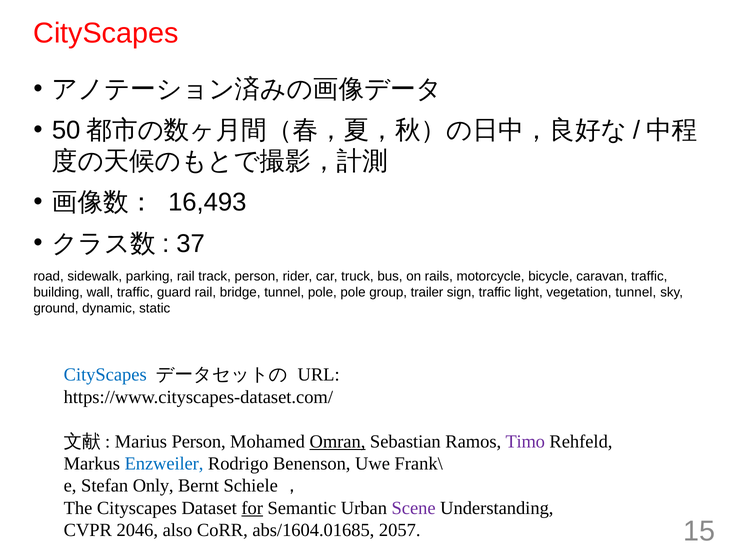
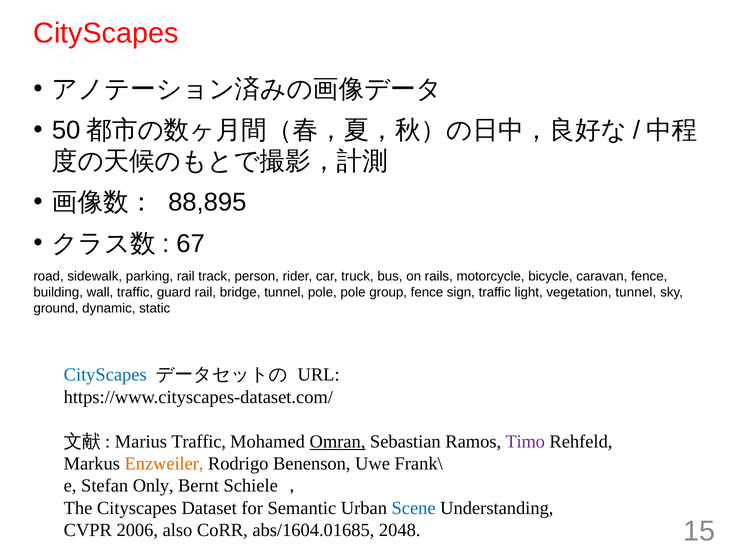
16,493: 16,493 -> 88,895
37: 37 -> 67
caravan traffic: traffic -> fence
group trailer: trailer -> fence
Marius Person: Person -> Traffic
Enzweiler colour: blue -> orange
for underline: present -> none
Scene colour: purple -> blue
2046: 2046 -> 2006
2057: 2057 -> 2048
